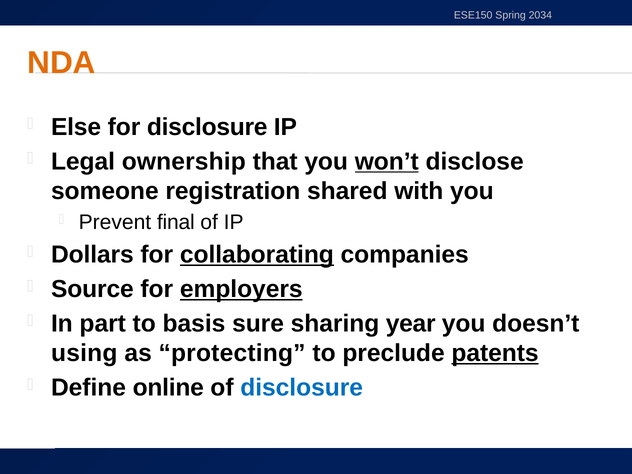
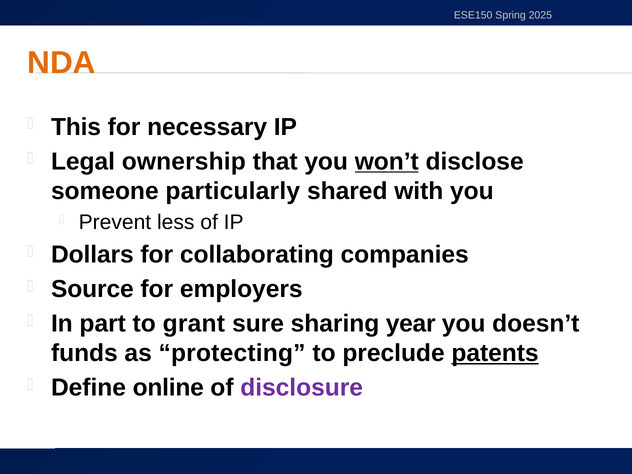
2034: 2034 -> 2025
Else: Else -> This
for disclosure: disclosure -> necessary
registration: registration -> particularly
final: final -> less
collaborating underline: present -> none
employers underline: present -> none
basis: basis -> grant
using: using -> funds
disclosure at (302, 388) colour: blue -> purple
